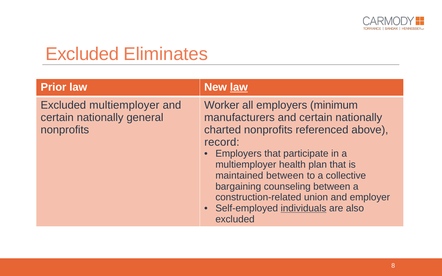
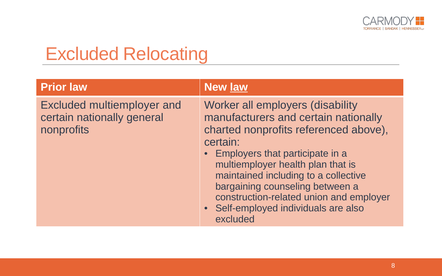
Eliminates: Eliminates -> Relocating
minimum: minimum -> disability
record at (222, 142): record -> certain
maintained between: between -> including
individuals underline: present -> none
